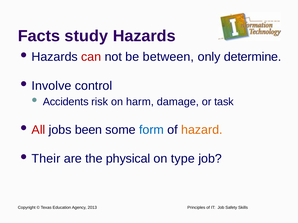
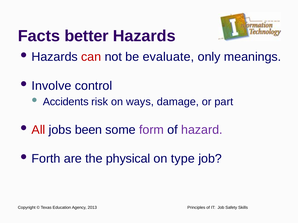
study: study -> better
between: between -> evaluate
determine: determine -> meanings
harm: harm -> ways
task: task -> part
form colour: blue -> purple
hazard colour: orange -> purple
Their: Their -> Forth
